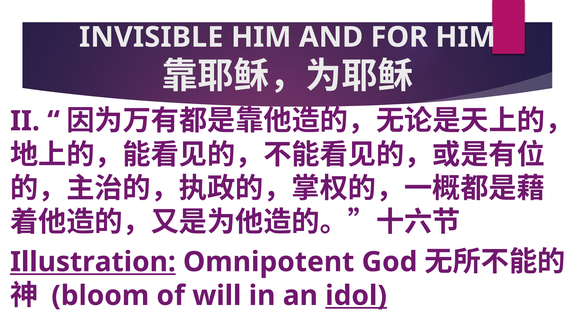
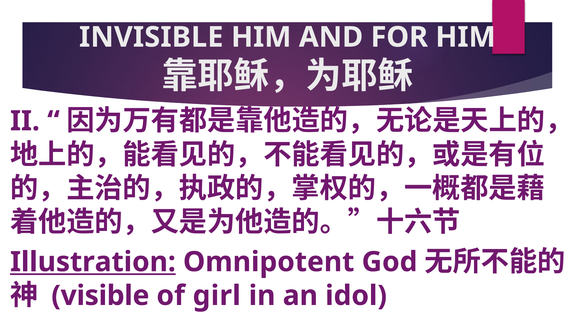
bloom: bloom -> visible
will: will -> girl
idol underline: present -> none
